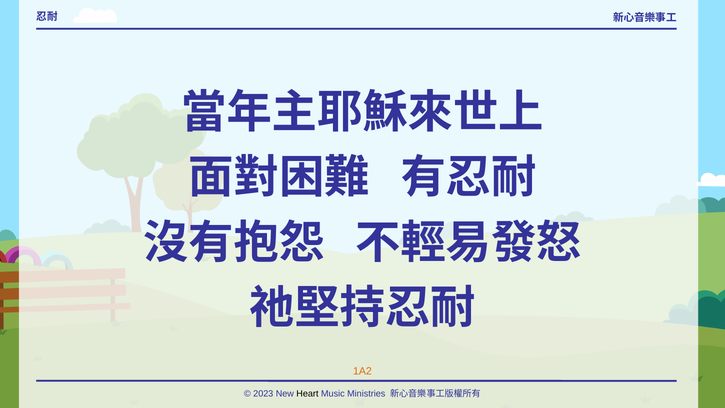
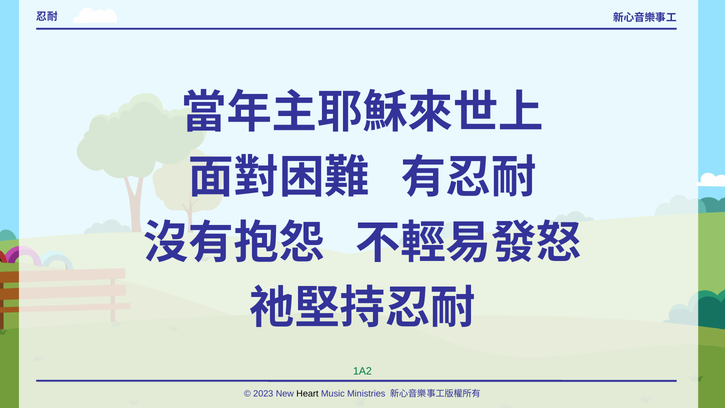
1A2 colour: orange -> green
